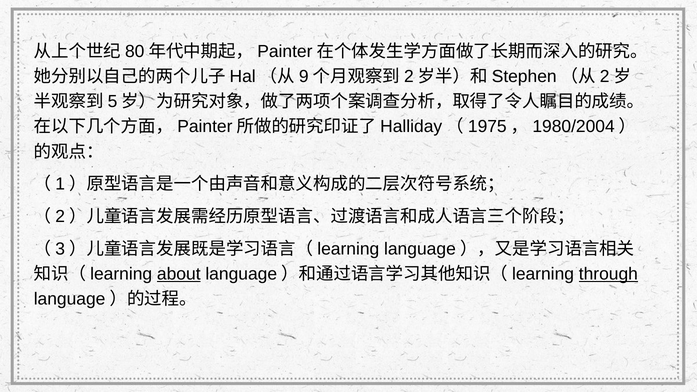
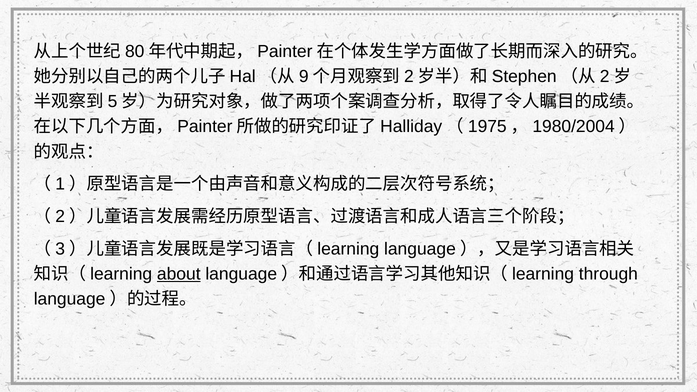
through underline: present -> none
